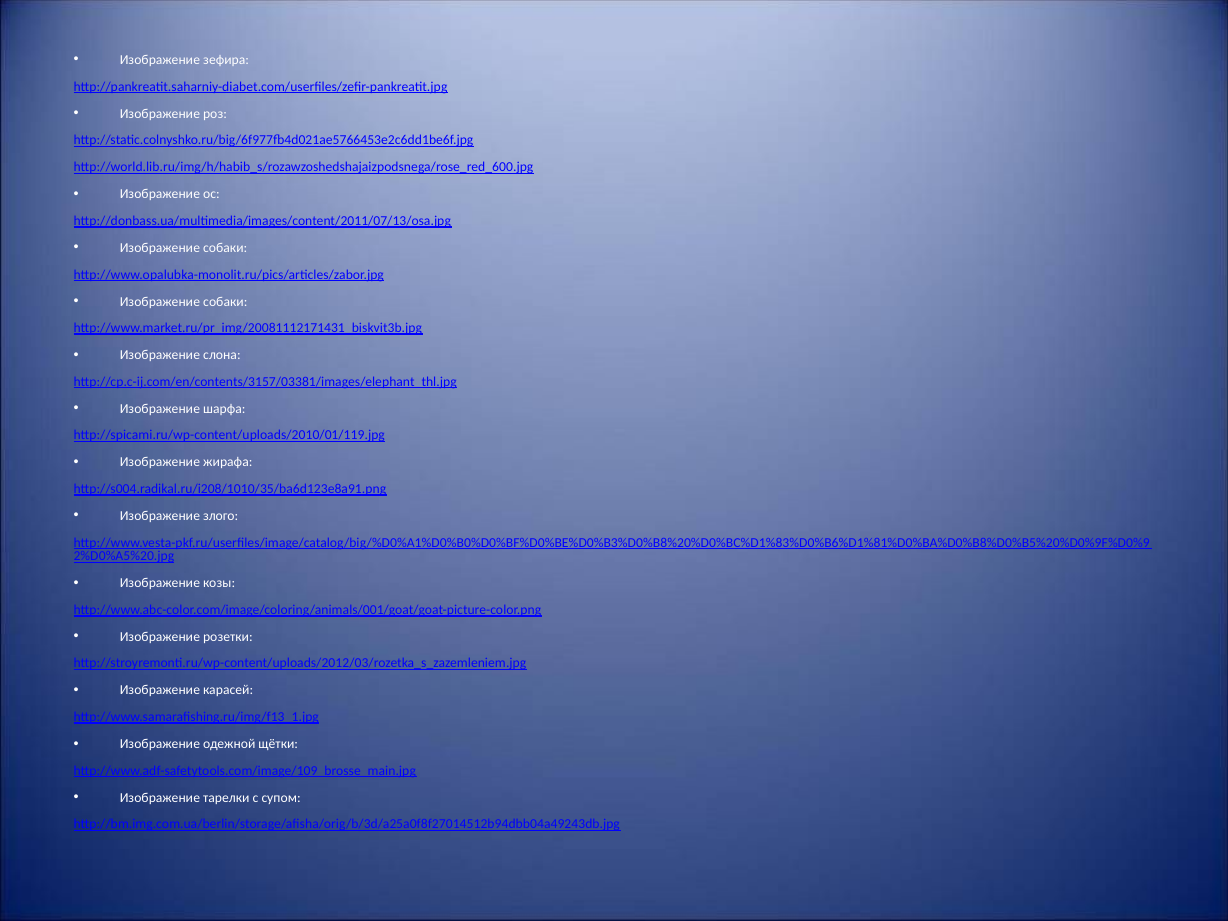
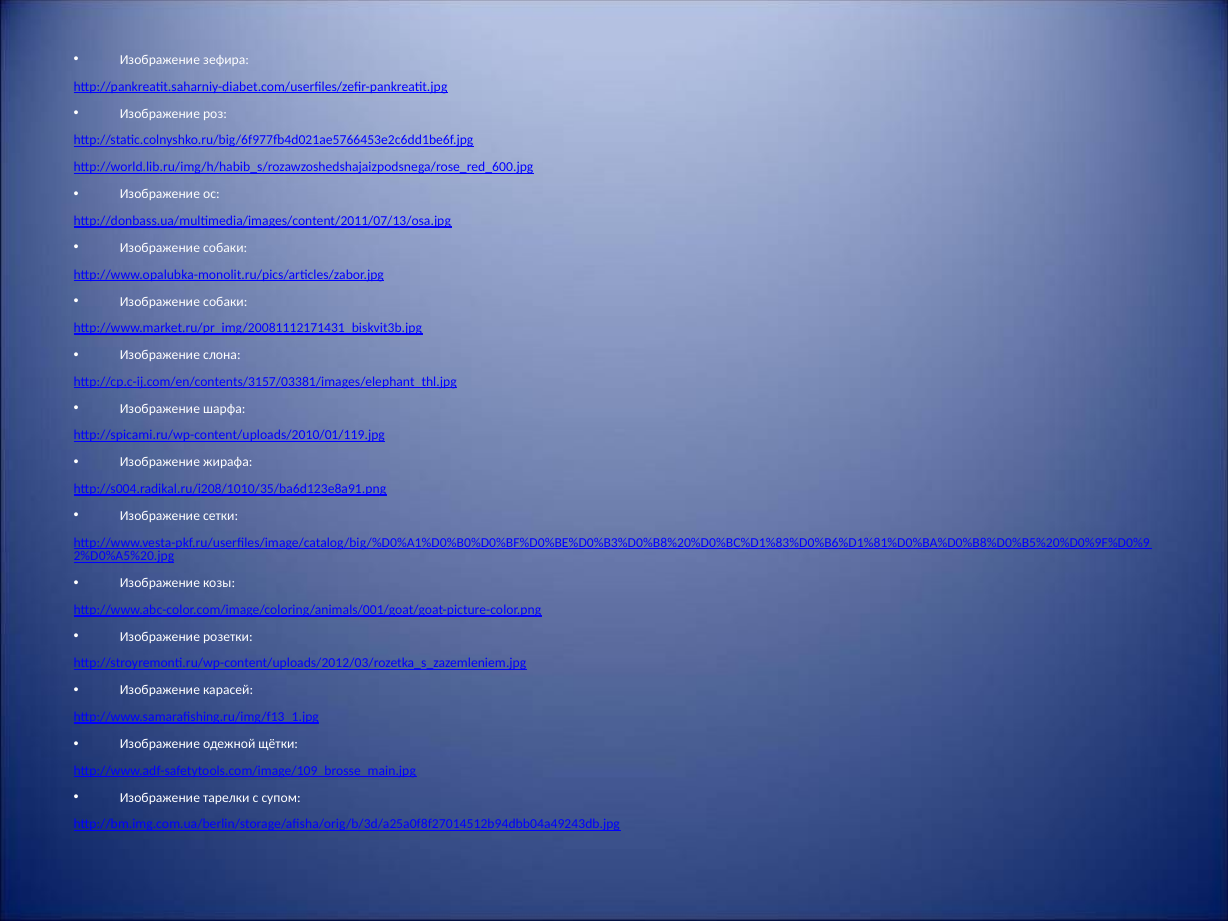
злого: злого -> сетки
